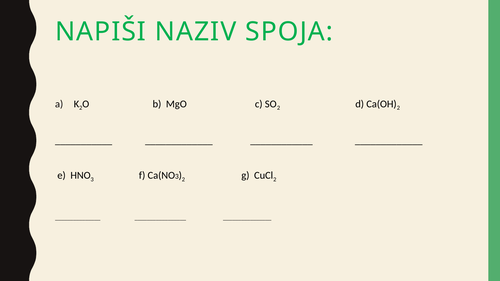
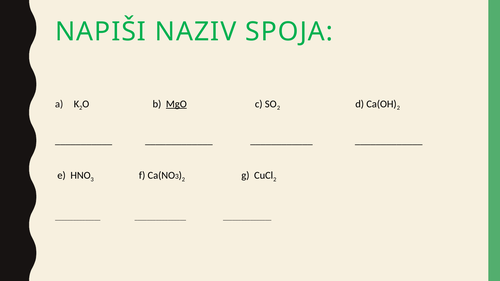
MgO underline: none -> present
